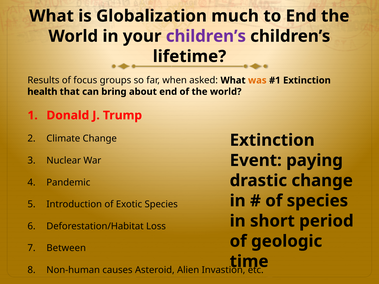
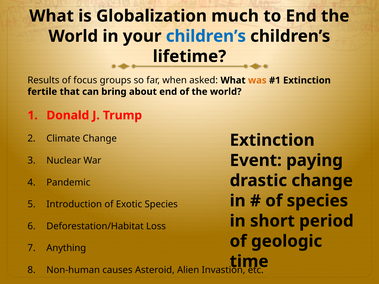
children’s at (206, 36) colour: purple -> blue
health: health -> fertile
Between: Between -> Anything
